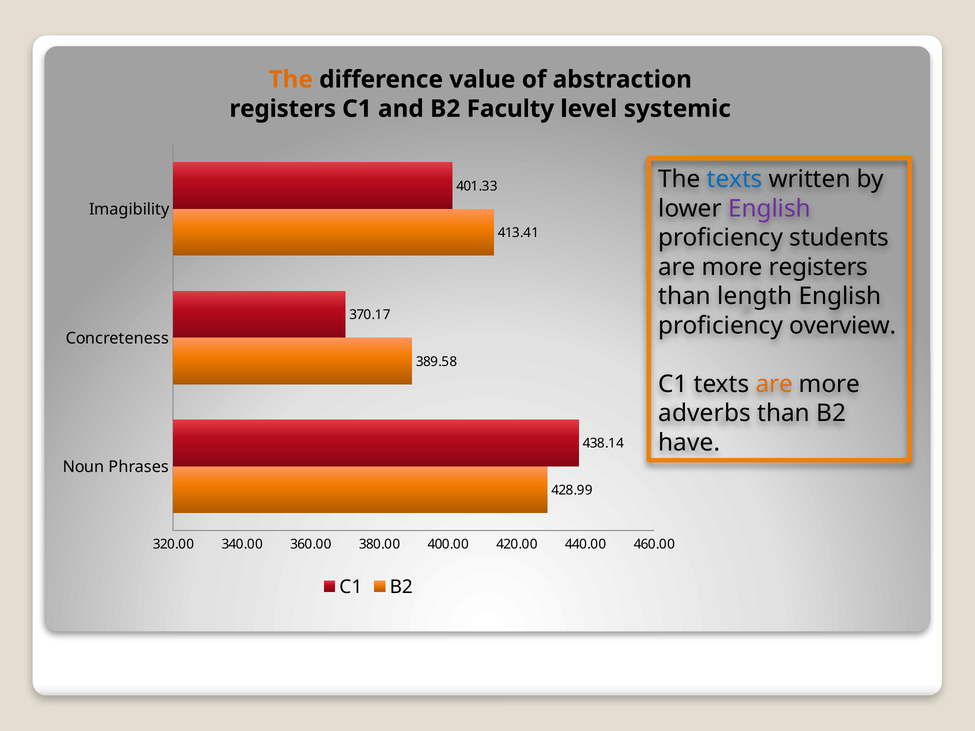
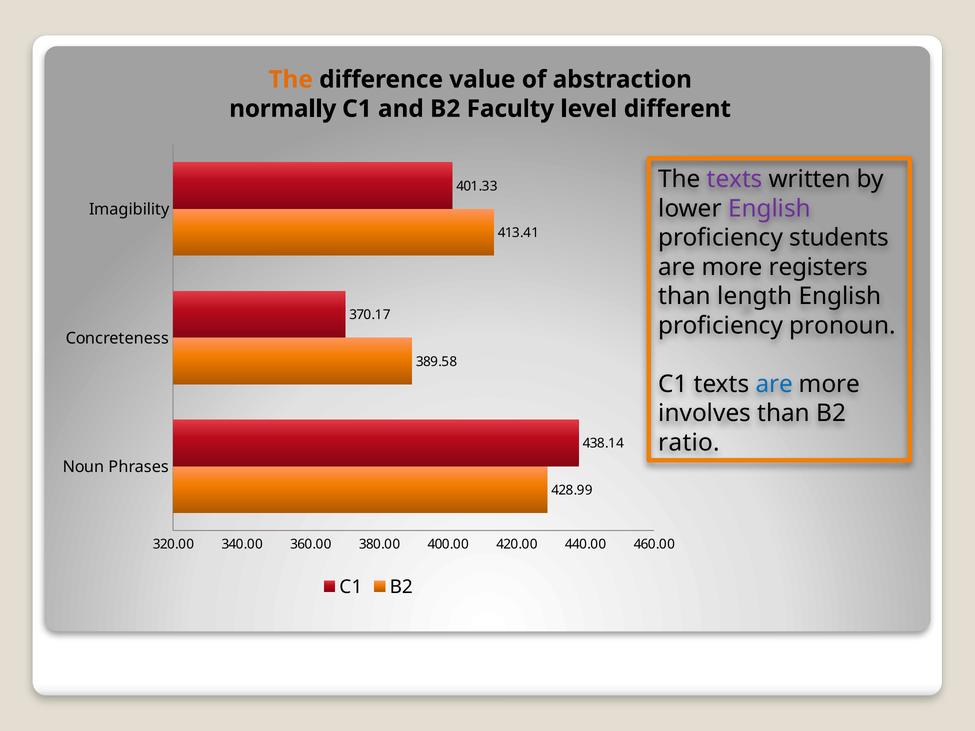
registers at (283, 109): registers -> normally
systemic: systemic -> different
texts at (735, 179) colour: blue -> purple
overview: overview -> pronoun
are at (774, 384) colour: orange -> blue
adverbs: adverbs -> involves
have: have -> ratio
